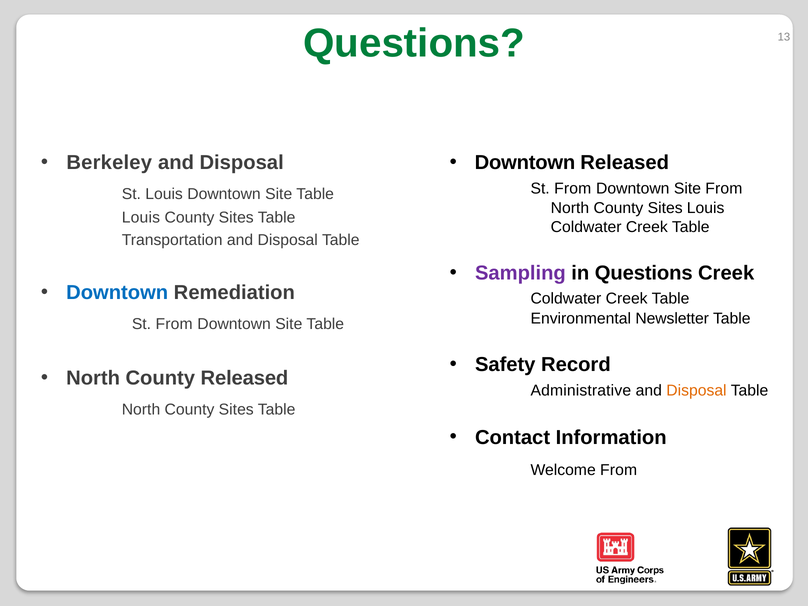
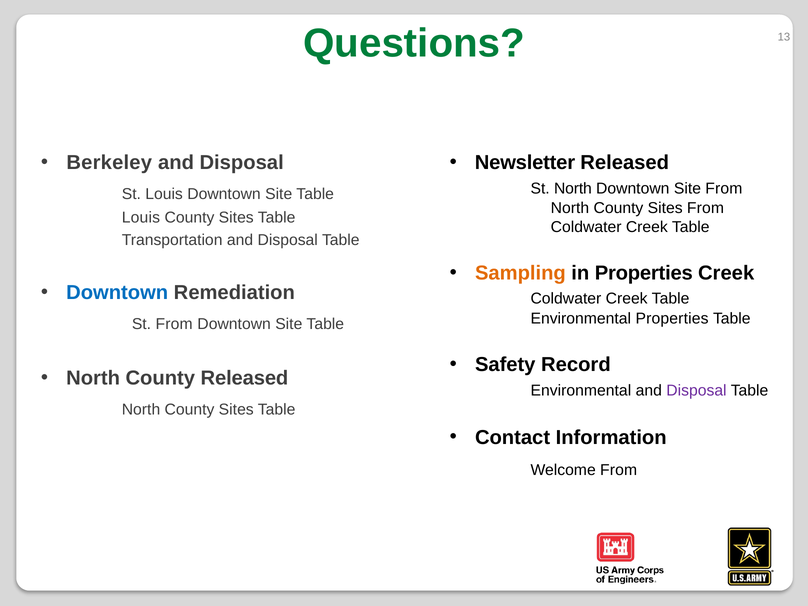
Downtown at (525, 163): Downtown -> Newsletter
From at (573, 188): From -> North
Sites Louis: Louis -> From
Sampling colour: purple -> orange
in Questions: Questions -> Properties
Environmental Newsletter: Newsletter -> Properties
Administrative at (581, 390): Administrative -> Environmental
Disposal at (696, 390) colour: orange -> purple
